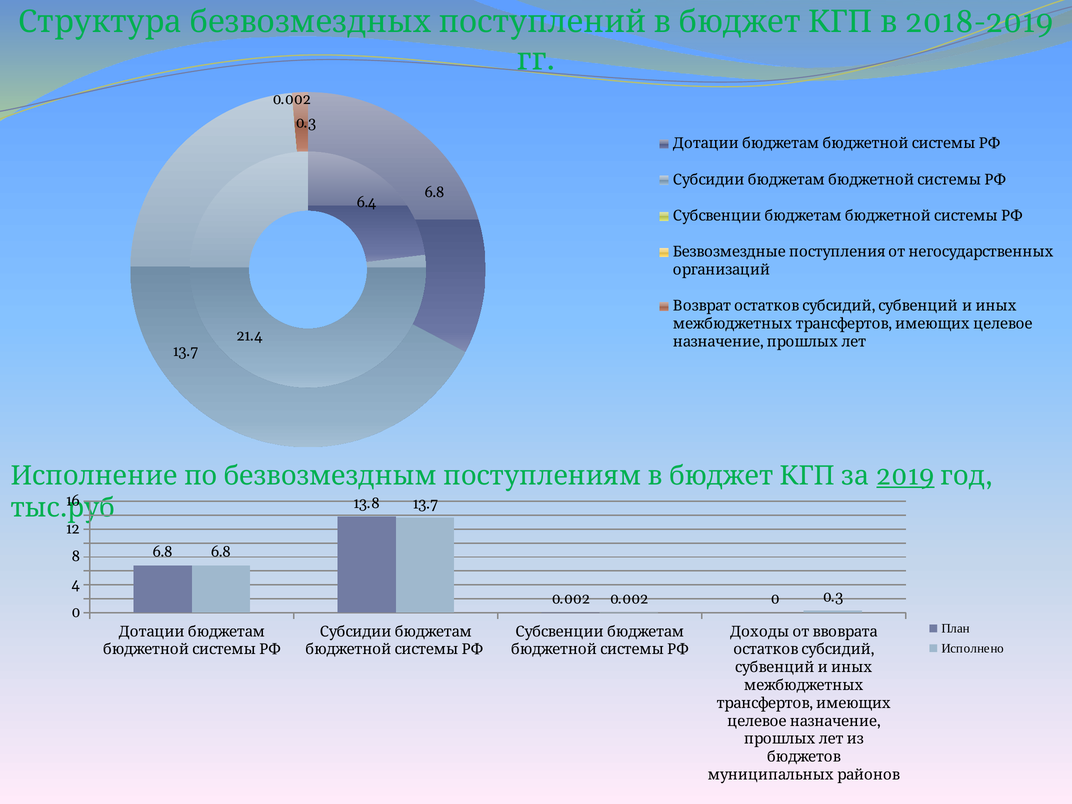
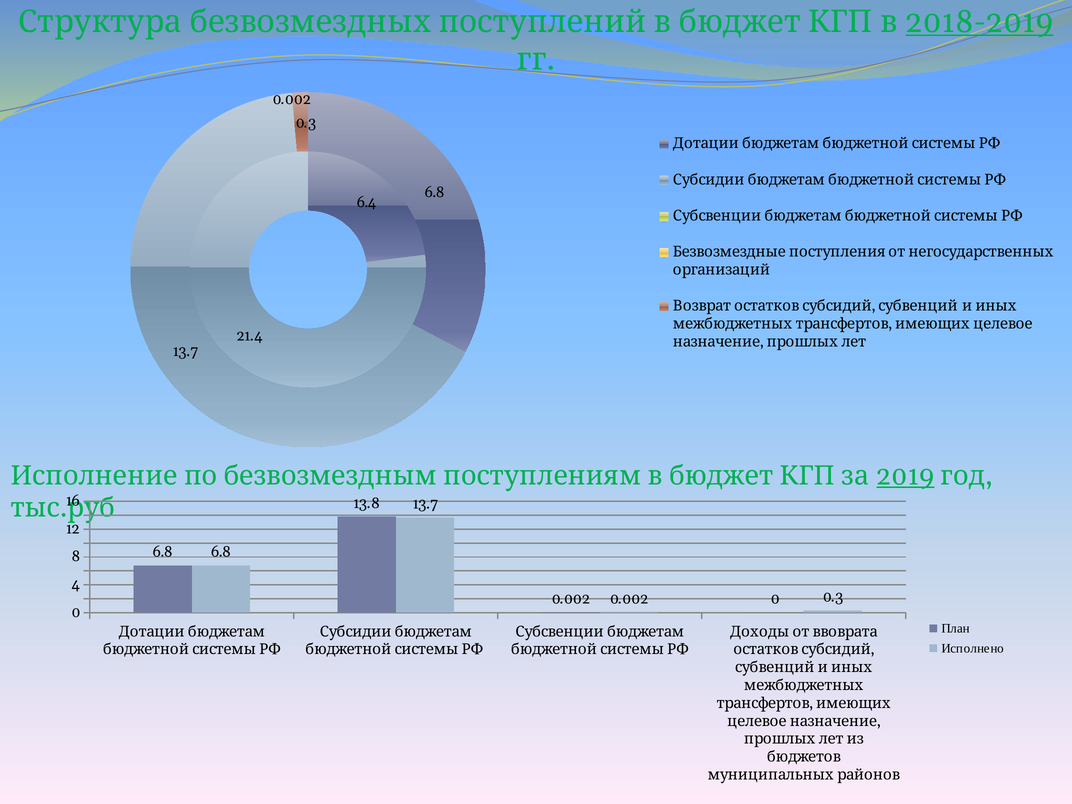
2018-2019 underline: none -> present
